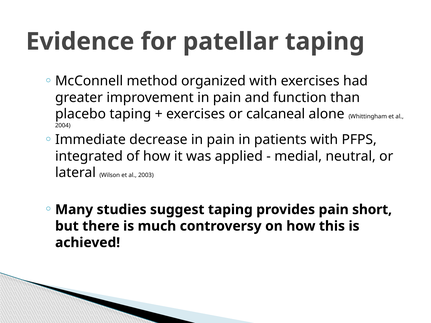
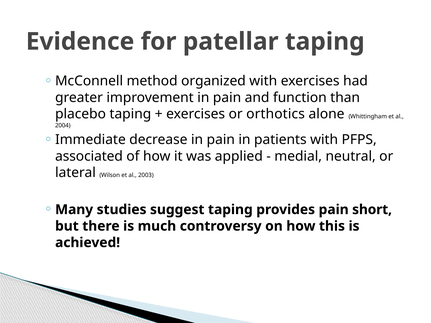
calcaneal: calcaneal -> orthotics
integrated: integrated -> associated
